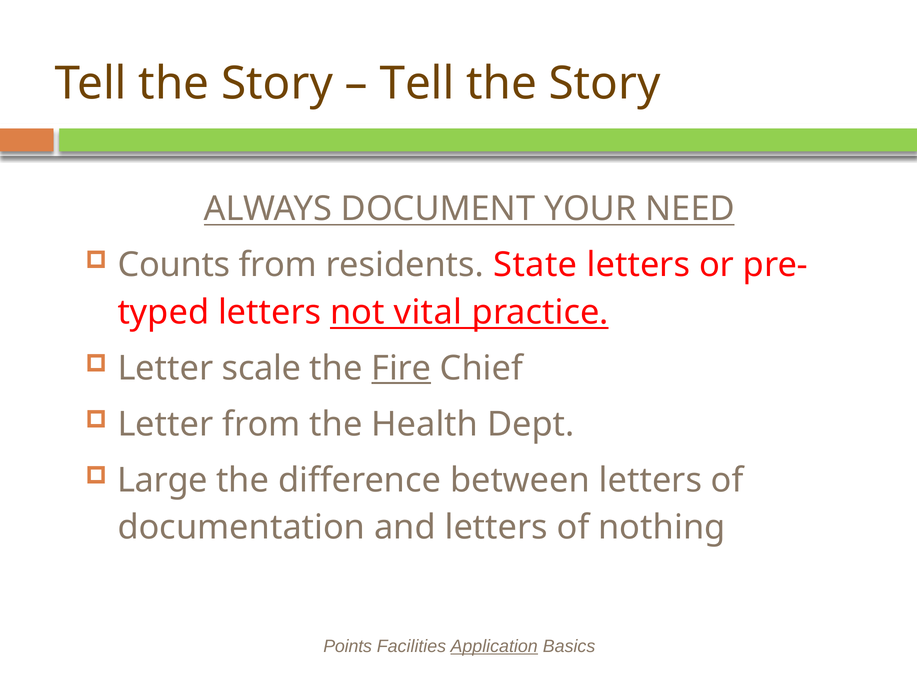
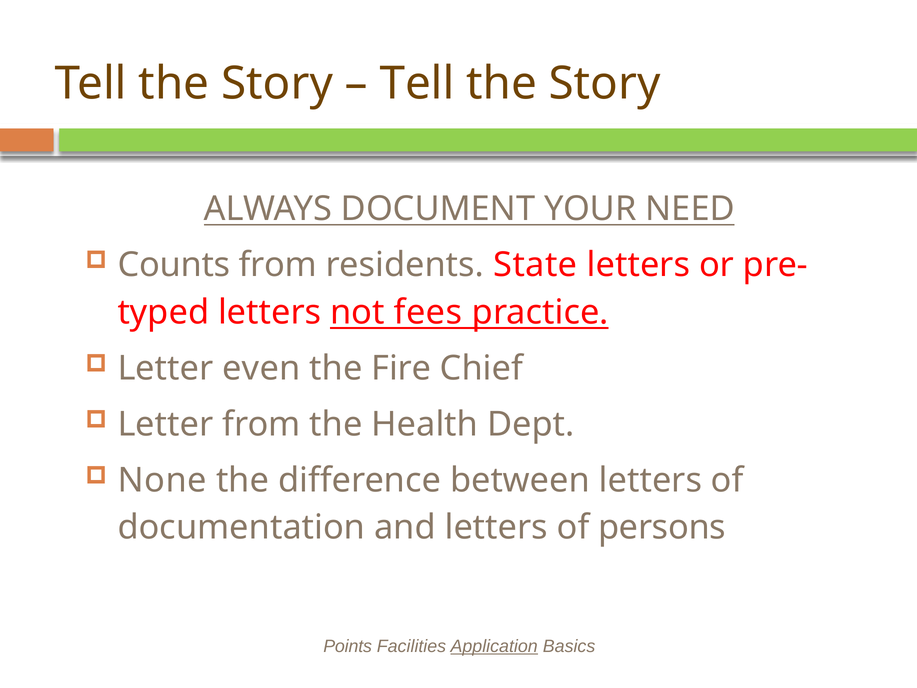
vital: vital -> fees
scale: scale -> even
Fire underline: present -> none
Large: Large -> None
nothing: nothing -> persons
